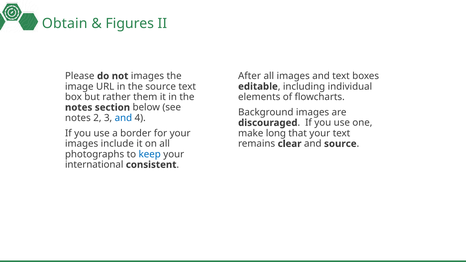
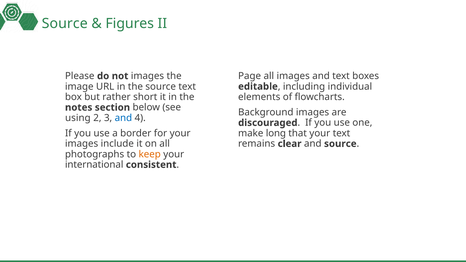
Obtain at (65, 24): Obtain -> Source
After: After -> Page
them: them -> short
notes at (78, 118): notes -> using
keep colour: blue -> orange
